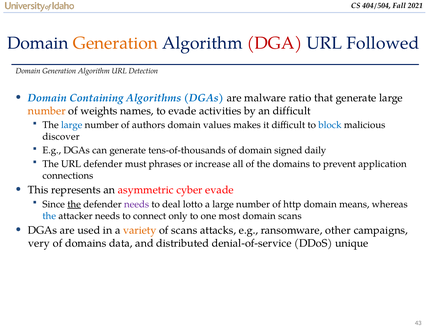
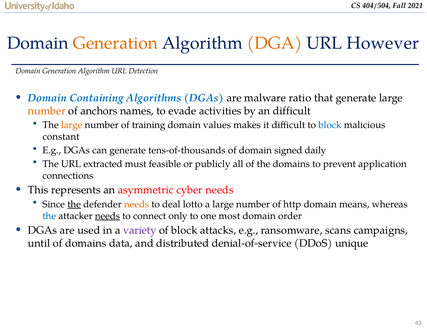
DGA colour: red -> orange
Followed: Followed -> However
weights: weights -> anchors
large at (72, 125) colour: blue -> orange
authors: authors -> training
discover: discover -> constant
URL defender: defender -> extracted
phrases: phrases -> feasible
increase: increase -> publicly
cyber evade: evade -> needs
needs at (137, 204) colour: purple -> orange
needs at (107, 216) underline: none -> present
domain scans: scans -> order
variety colour: orange -> purple
of scans: scans -> block
other: other -> scans
very: very -> until
